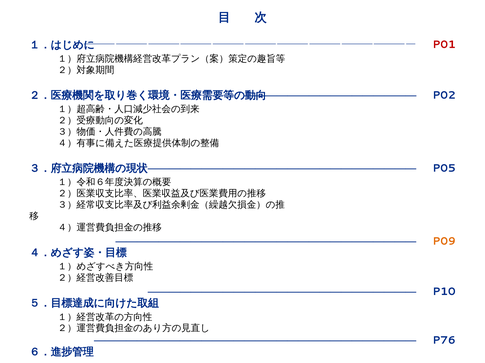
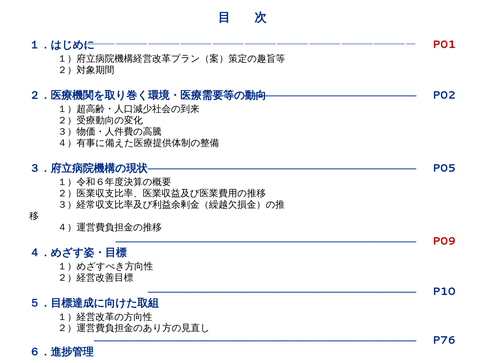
P09 colour: orange -> red
